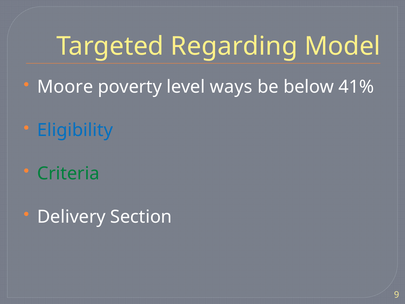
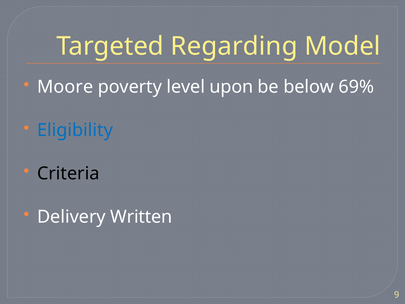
ways: ways -> upon
41%: 41% -> 69%
Criteria colour: green -> black
Section: Section -> Written
